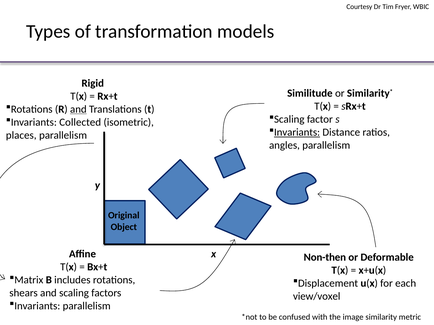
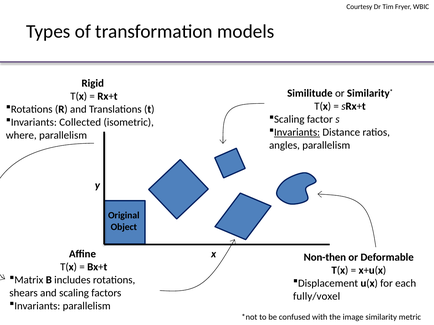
and at (78, 109) underline: present -> none
places: places -> where
view/voxel: view/voxel -> fully/voxel
